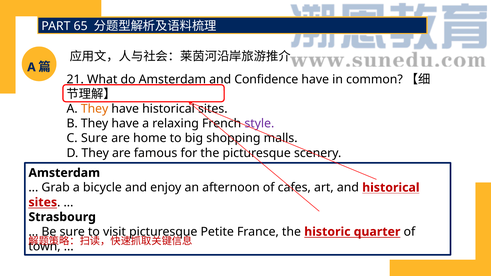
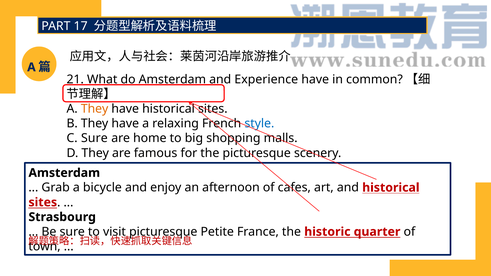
65: 65 -> 17
Confidence: Confidence -> Experience
style colour: purple -> blue
